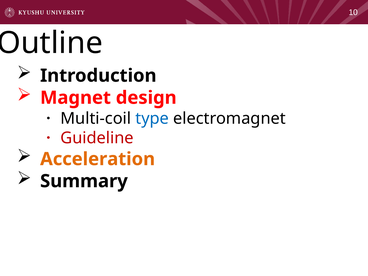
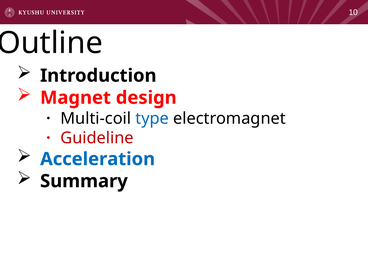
Acceleration colour: orange -> blue
